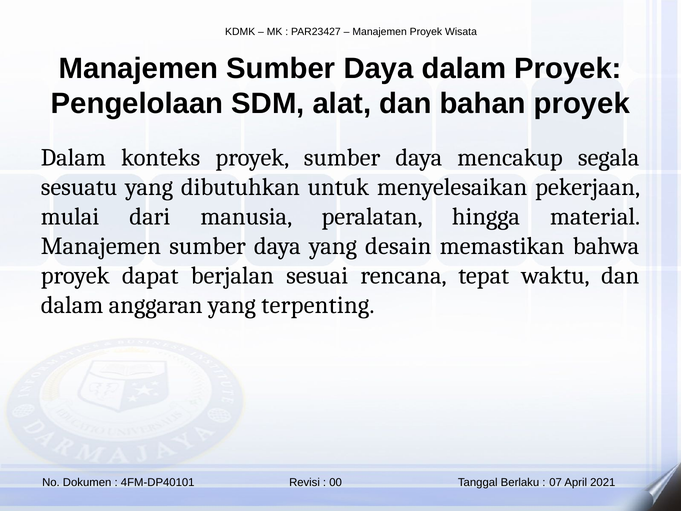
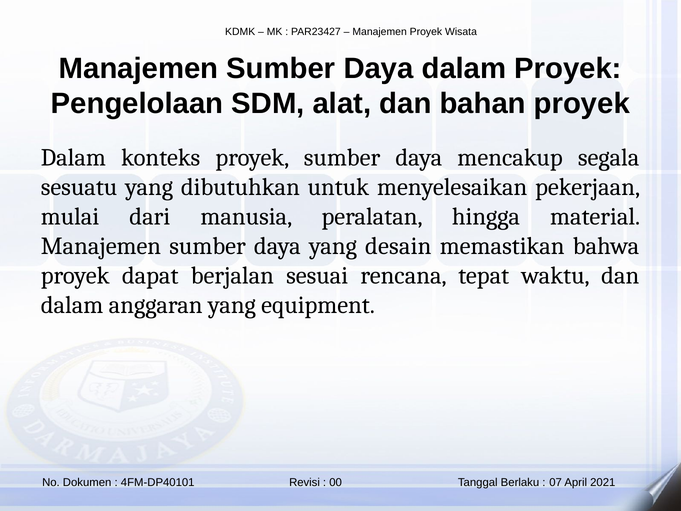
terpenting: terpenting -> equipment
